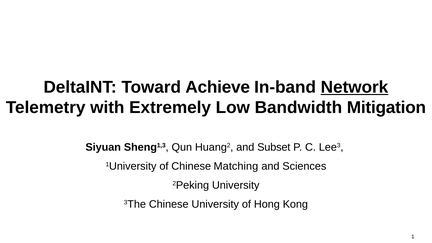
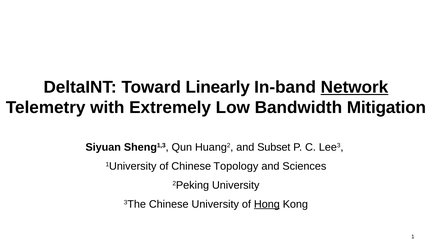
Achieve: Achieve -> Linearly
Matching: Matching -> Topology
Hong underline: none -> present
